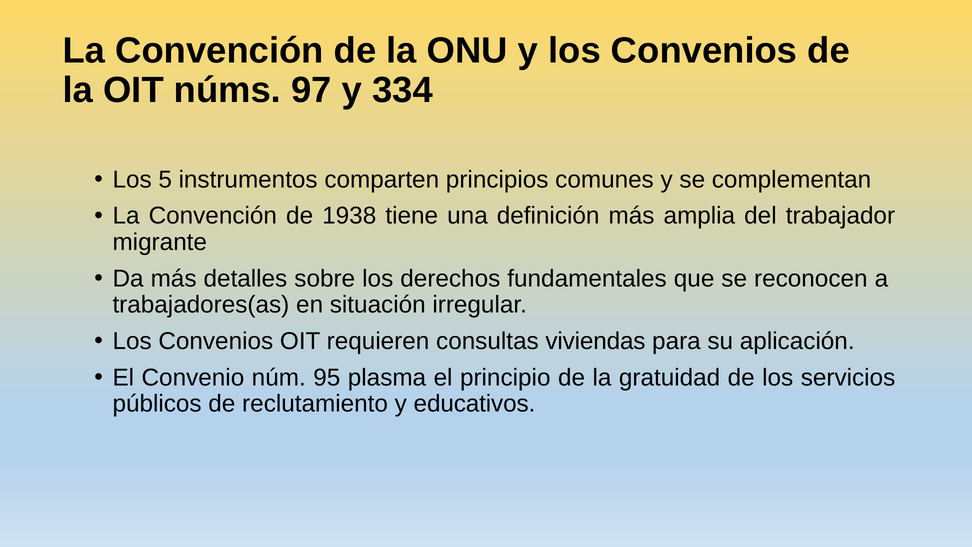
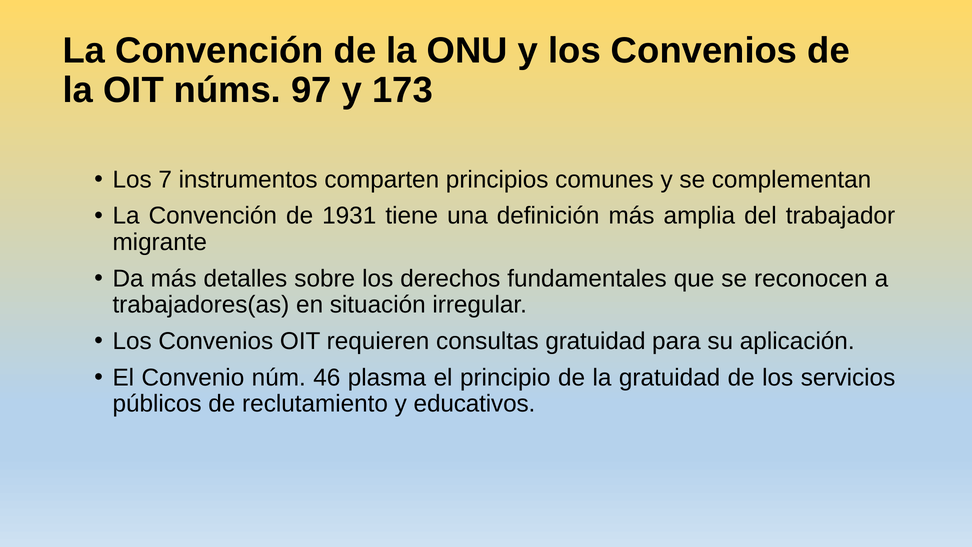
334: 334 -> 173
5: 5 -> 7
1938: 1938 -> 1931
consultas viviendas: viviendas -> gratuidad
95: 95 -> 46
